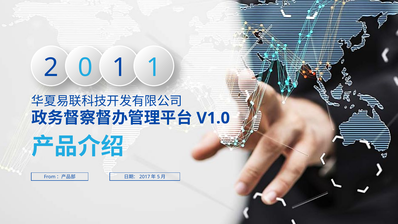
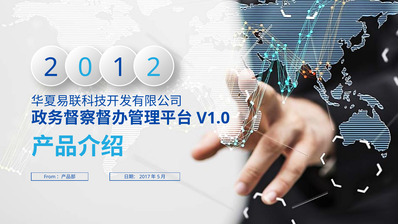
1 at (154, 68): 1 -> 2
